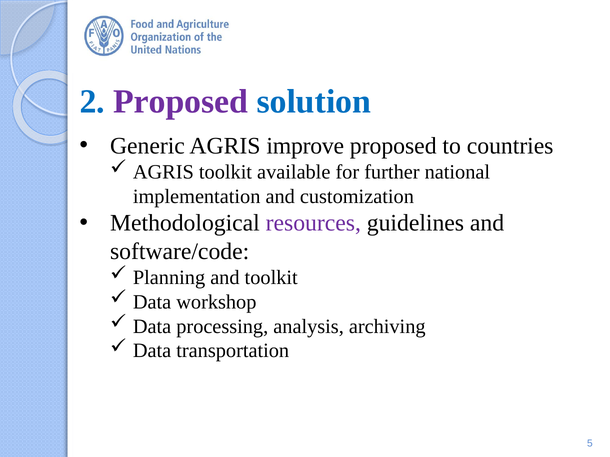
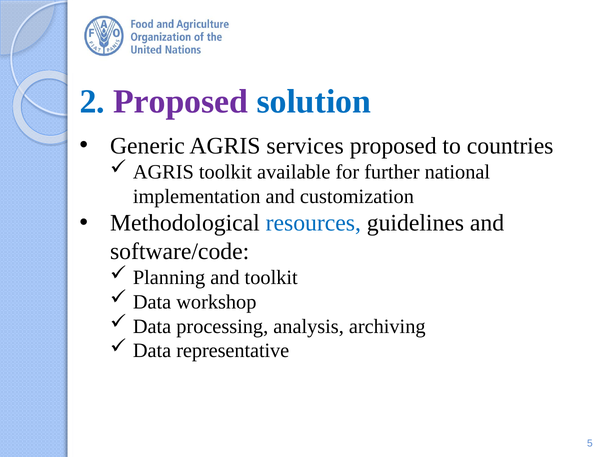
improve: improve -> services
resources colour: purple -> blue
transportation: transportation -> representative
